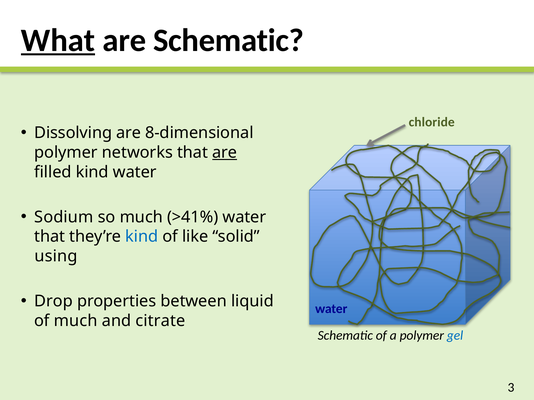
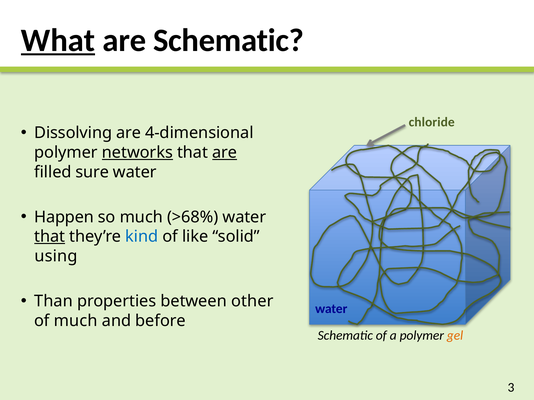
8-dimensional: 8-dimensional -> 4-dimensional
networks underline: none -> present
filled kind: kind -> sure
Sodium: Sodium -> Happen
>41%: >41% -> >68%
that at (50, 237) underline: none -> present
Drop: Drop -> Than
liquid: liquid -> other
citrate: citrate -> before
gel colour: blue -> orange
